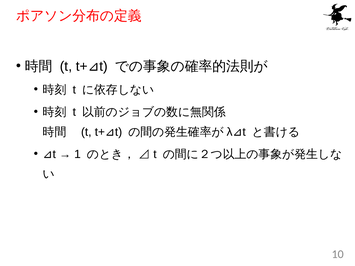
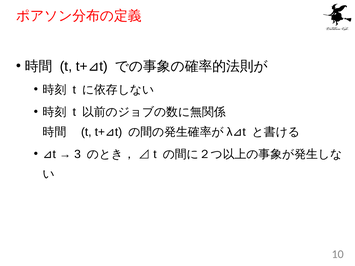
1: 1 -> 3
